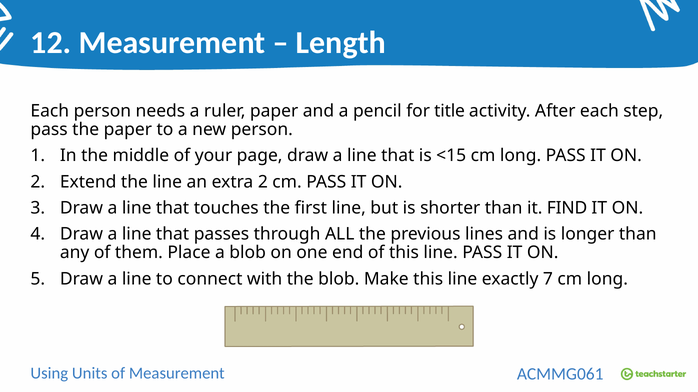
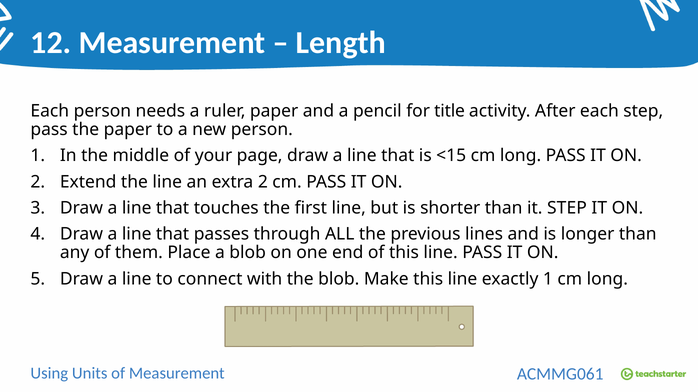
it FIND: FIND -> STEP
exactly 7: 7 -> 1
